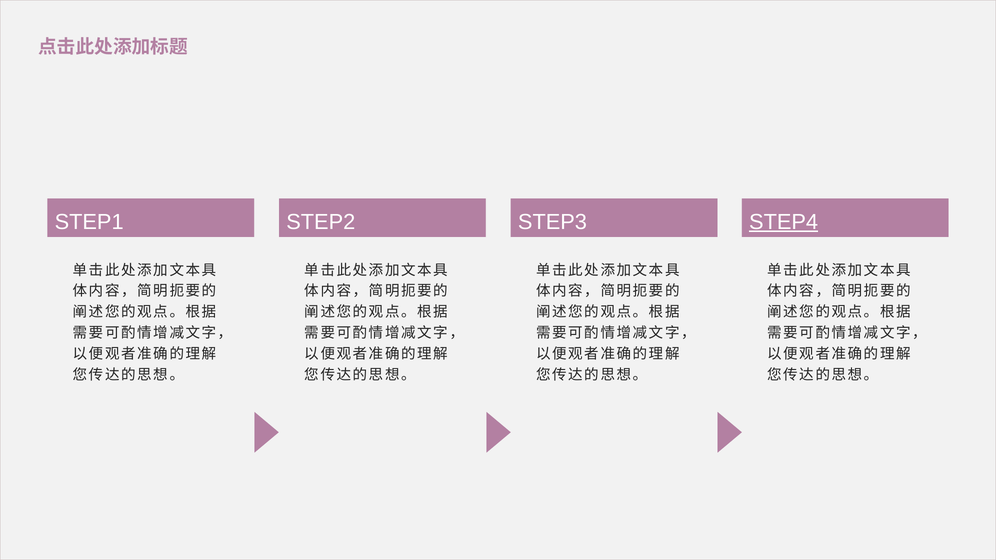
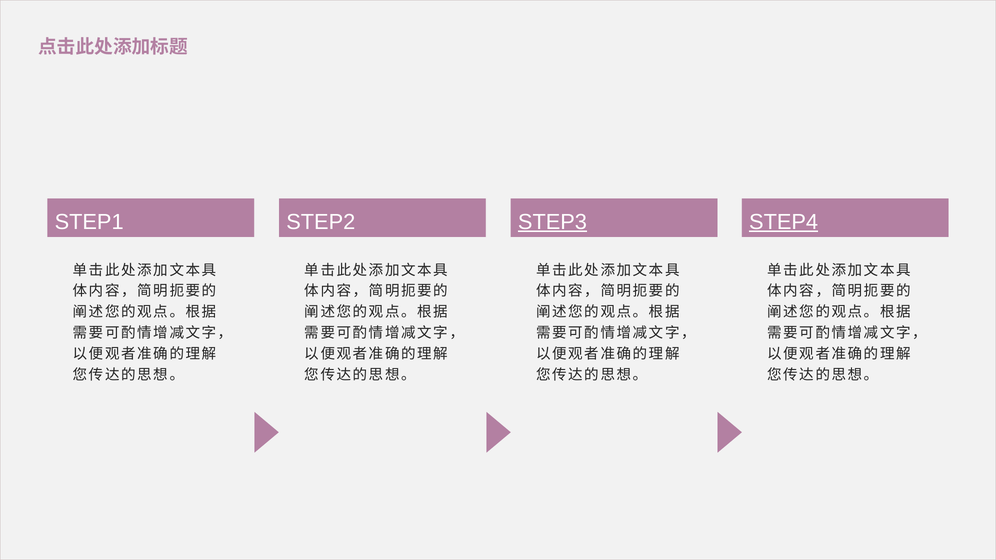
STEP3 underline: none -> present
